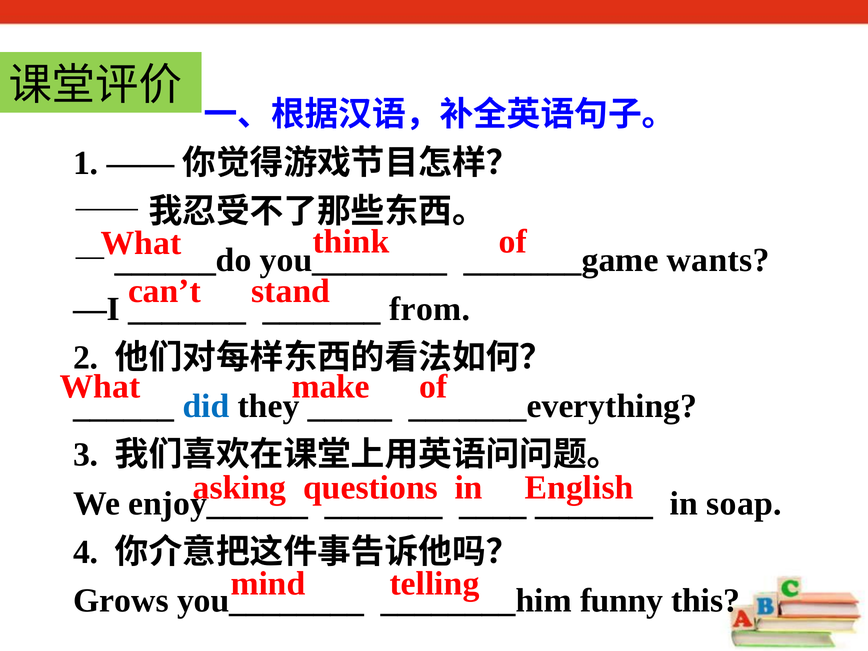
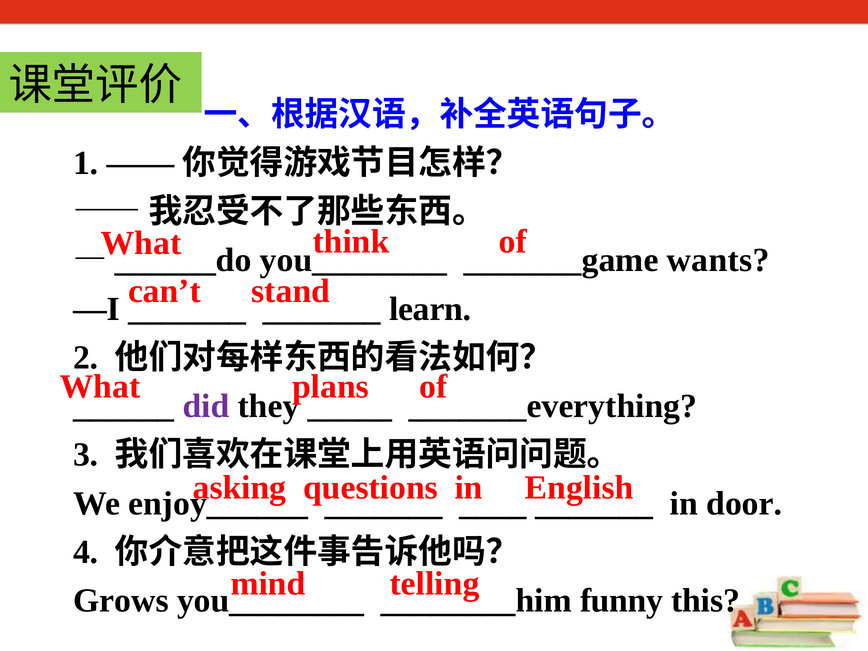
from: from -> learn
make: make -> plans
did colour: blue -> purple
soap: soap -> door
